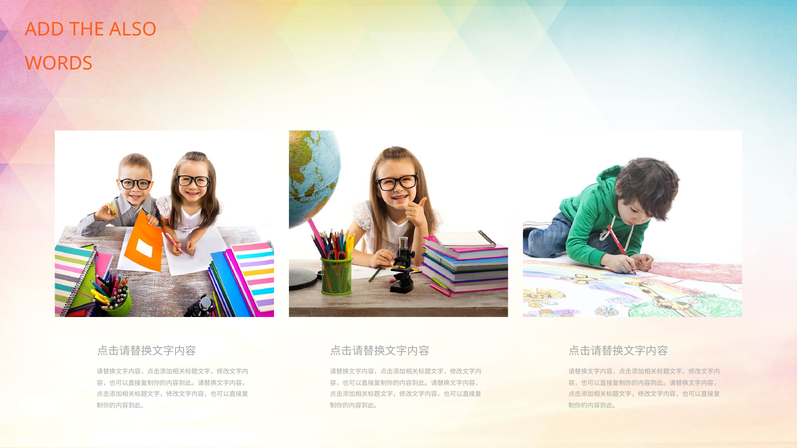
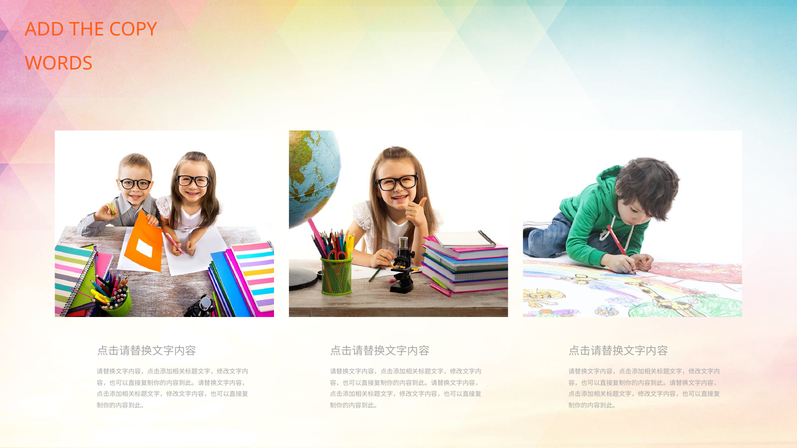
ALSO: ALSO -> COPY
